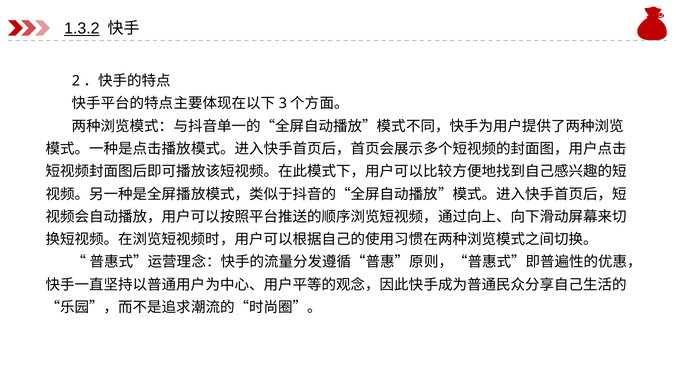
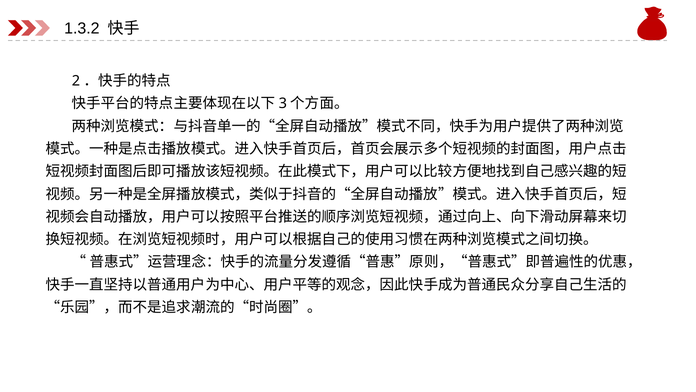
1.3.2 underline: present -> none
